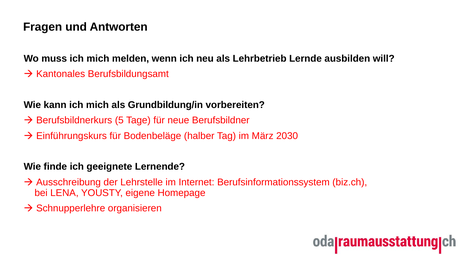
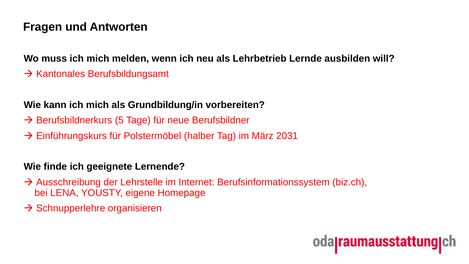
Bodenbeläge: Bodenbeläge -> Polstermöbel
2030: 2030 -> 2031
